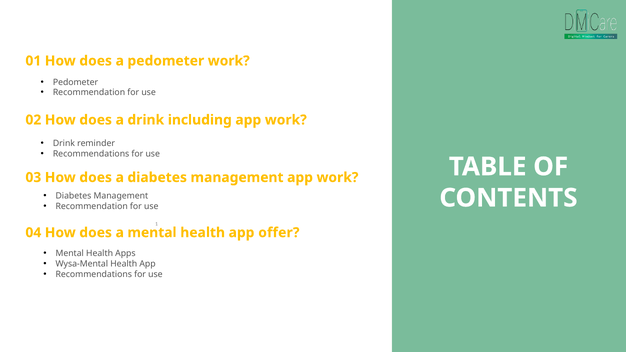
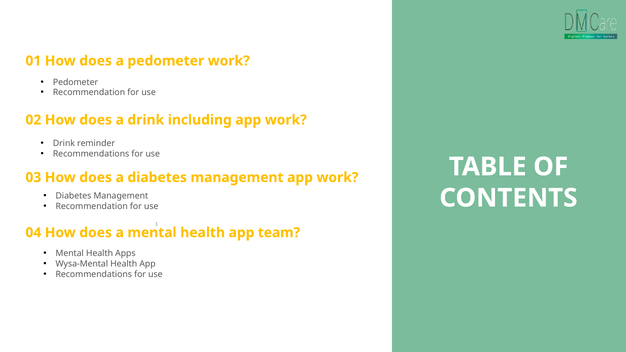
offer: offer -> team
